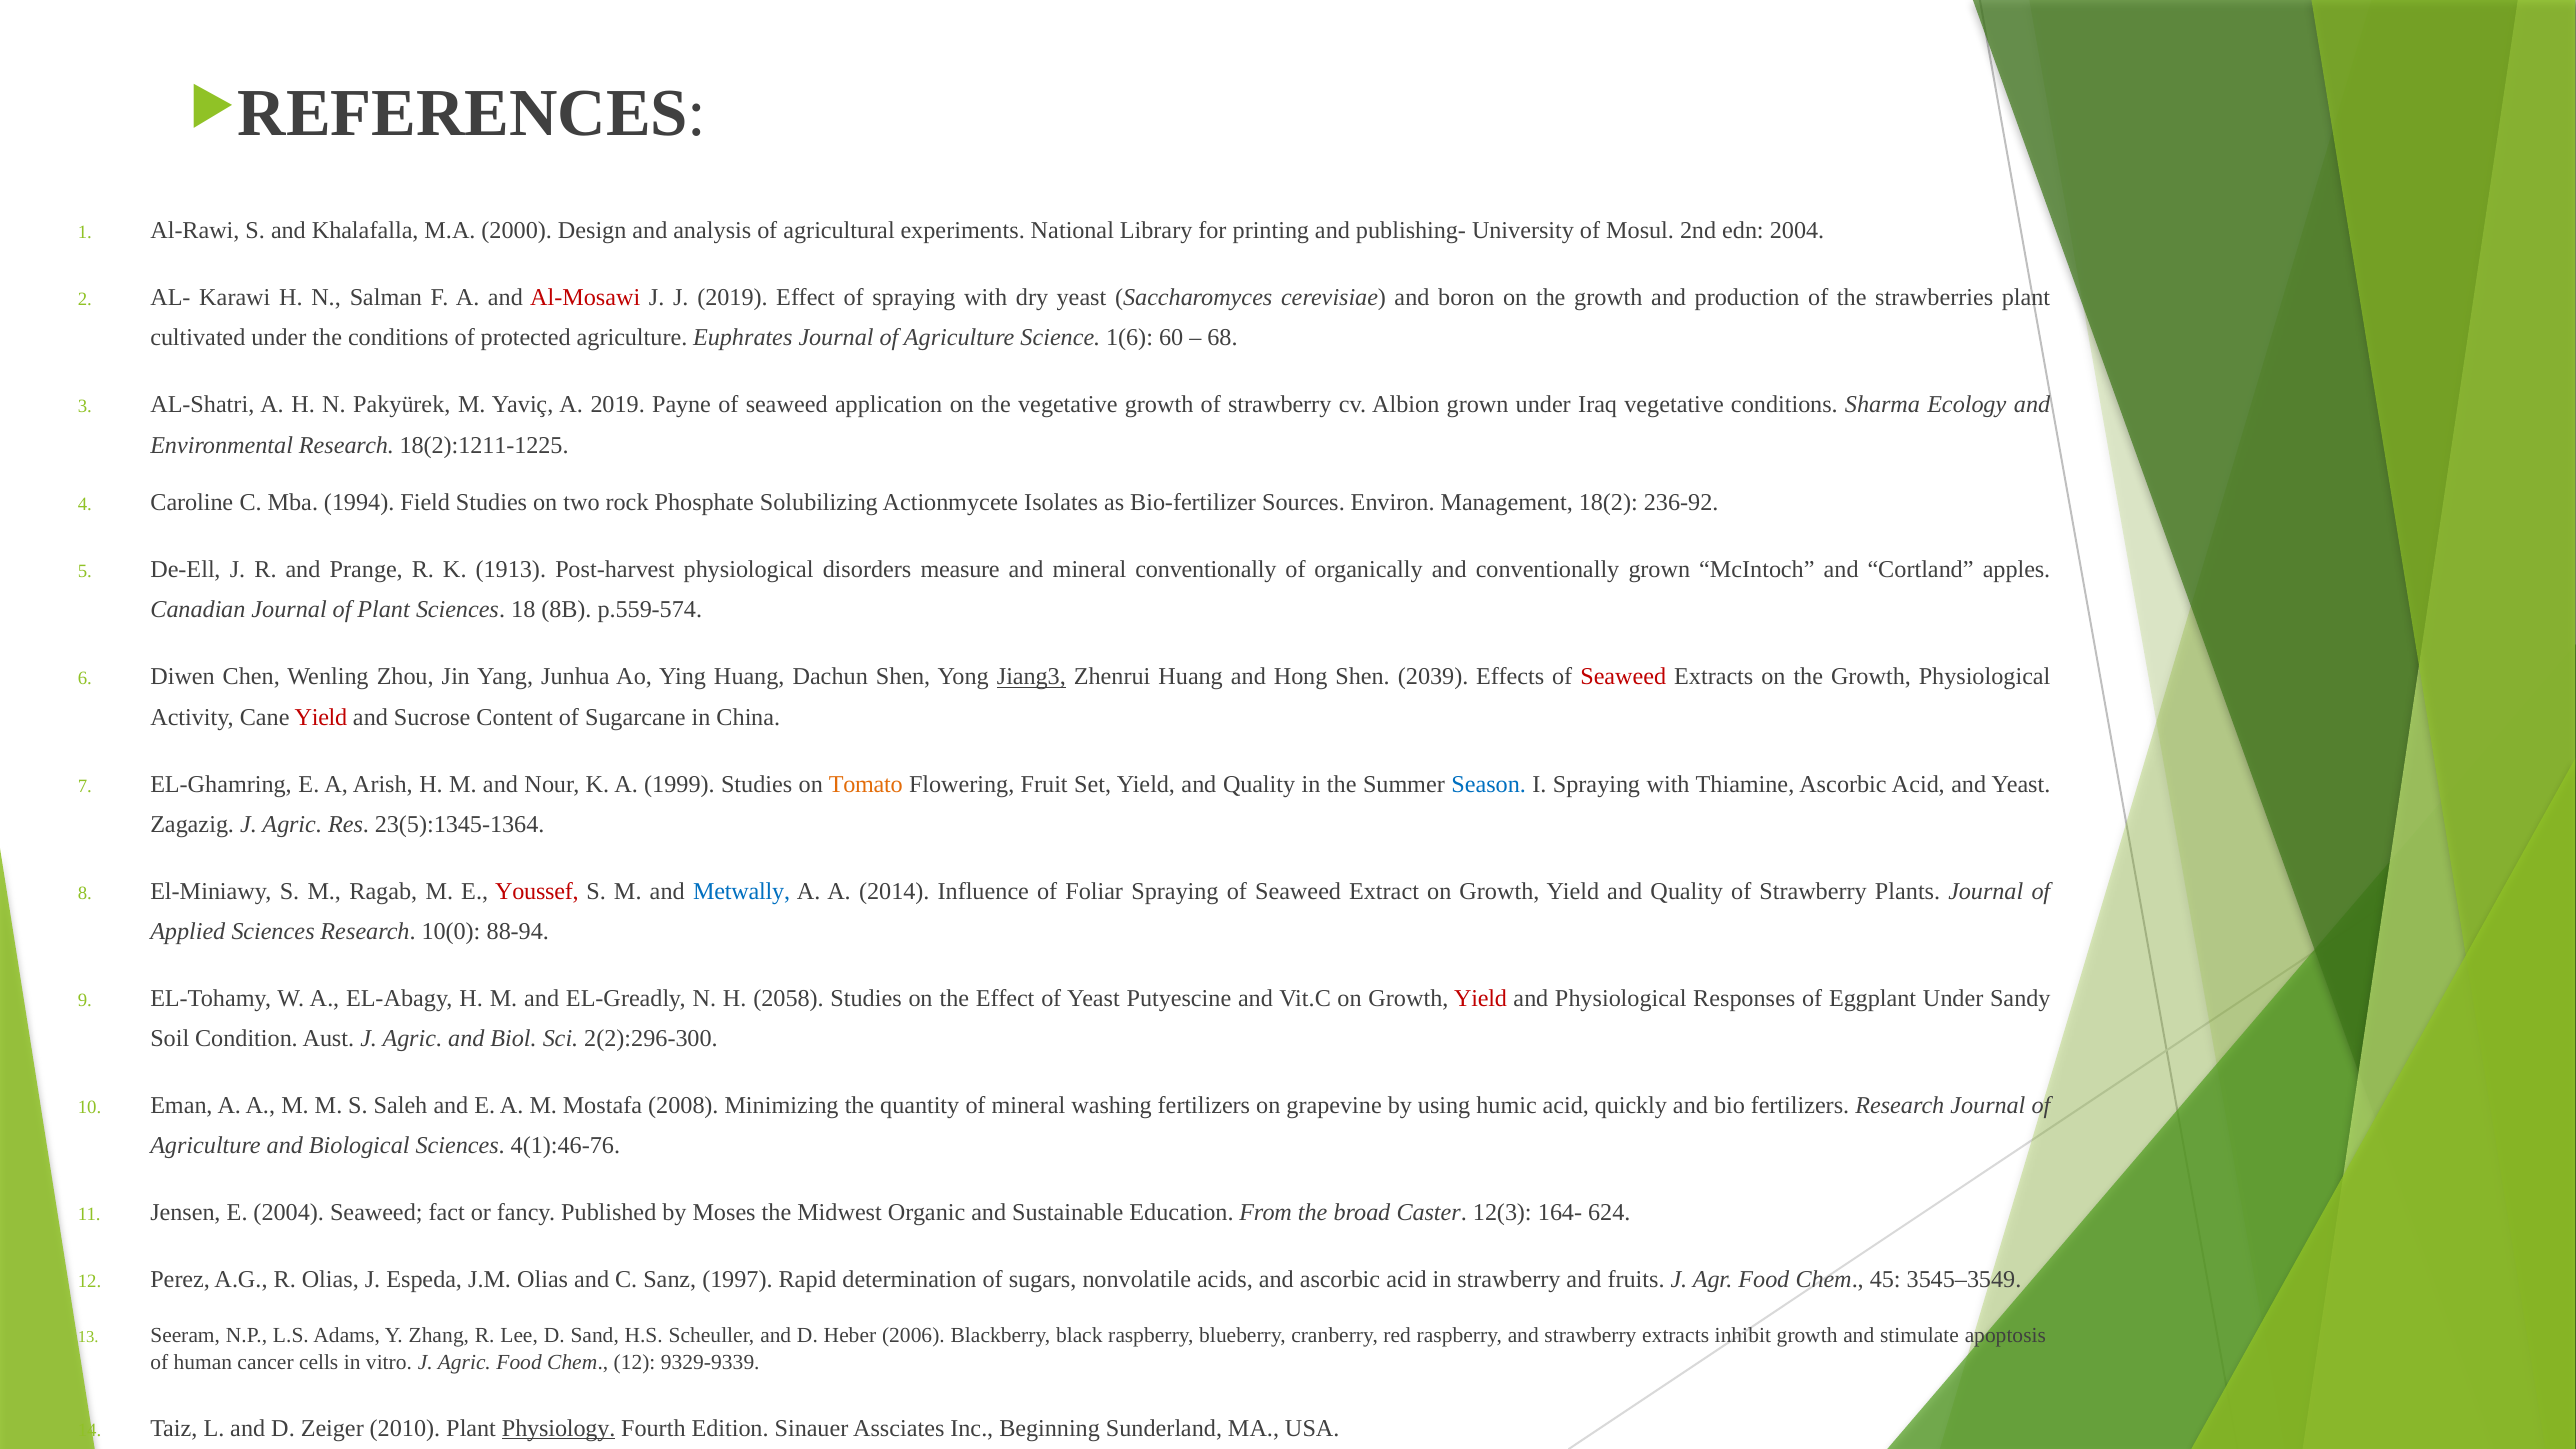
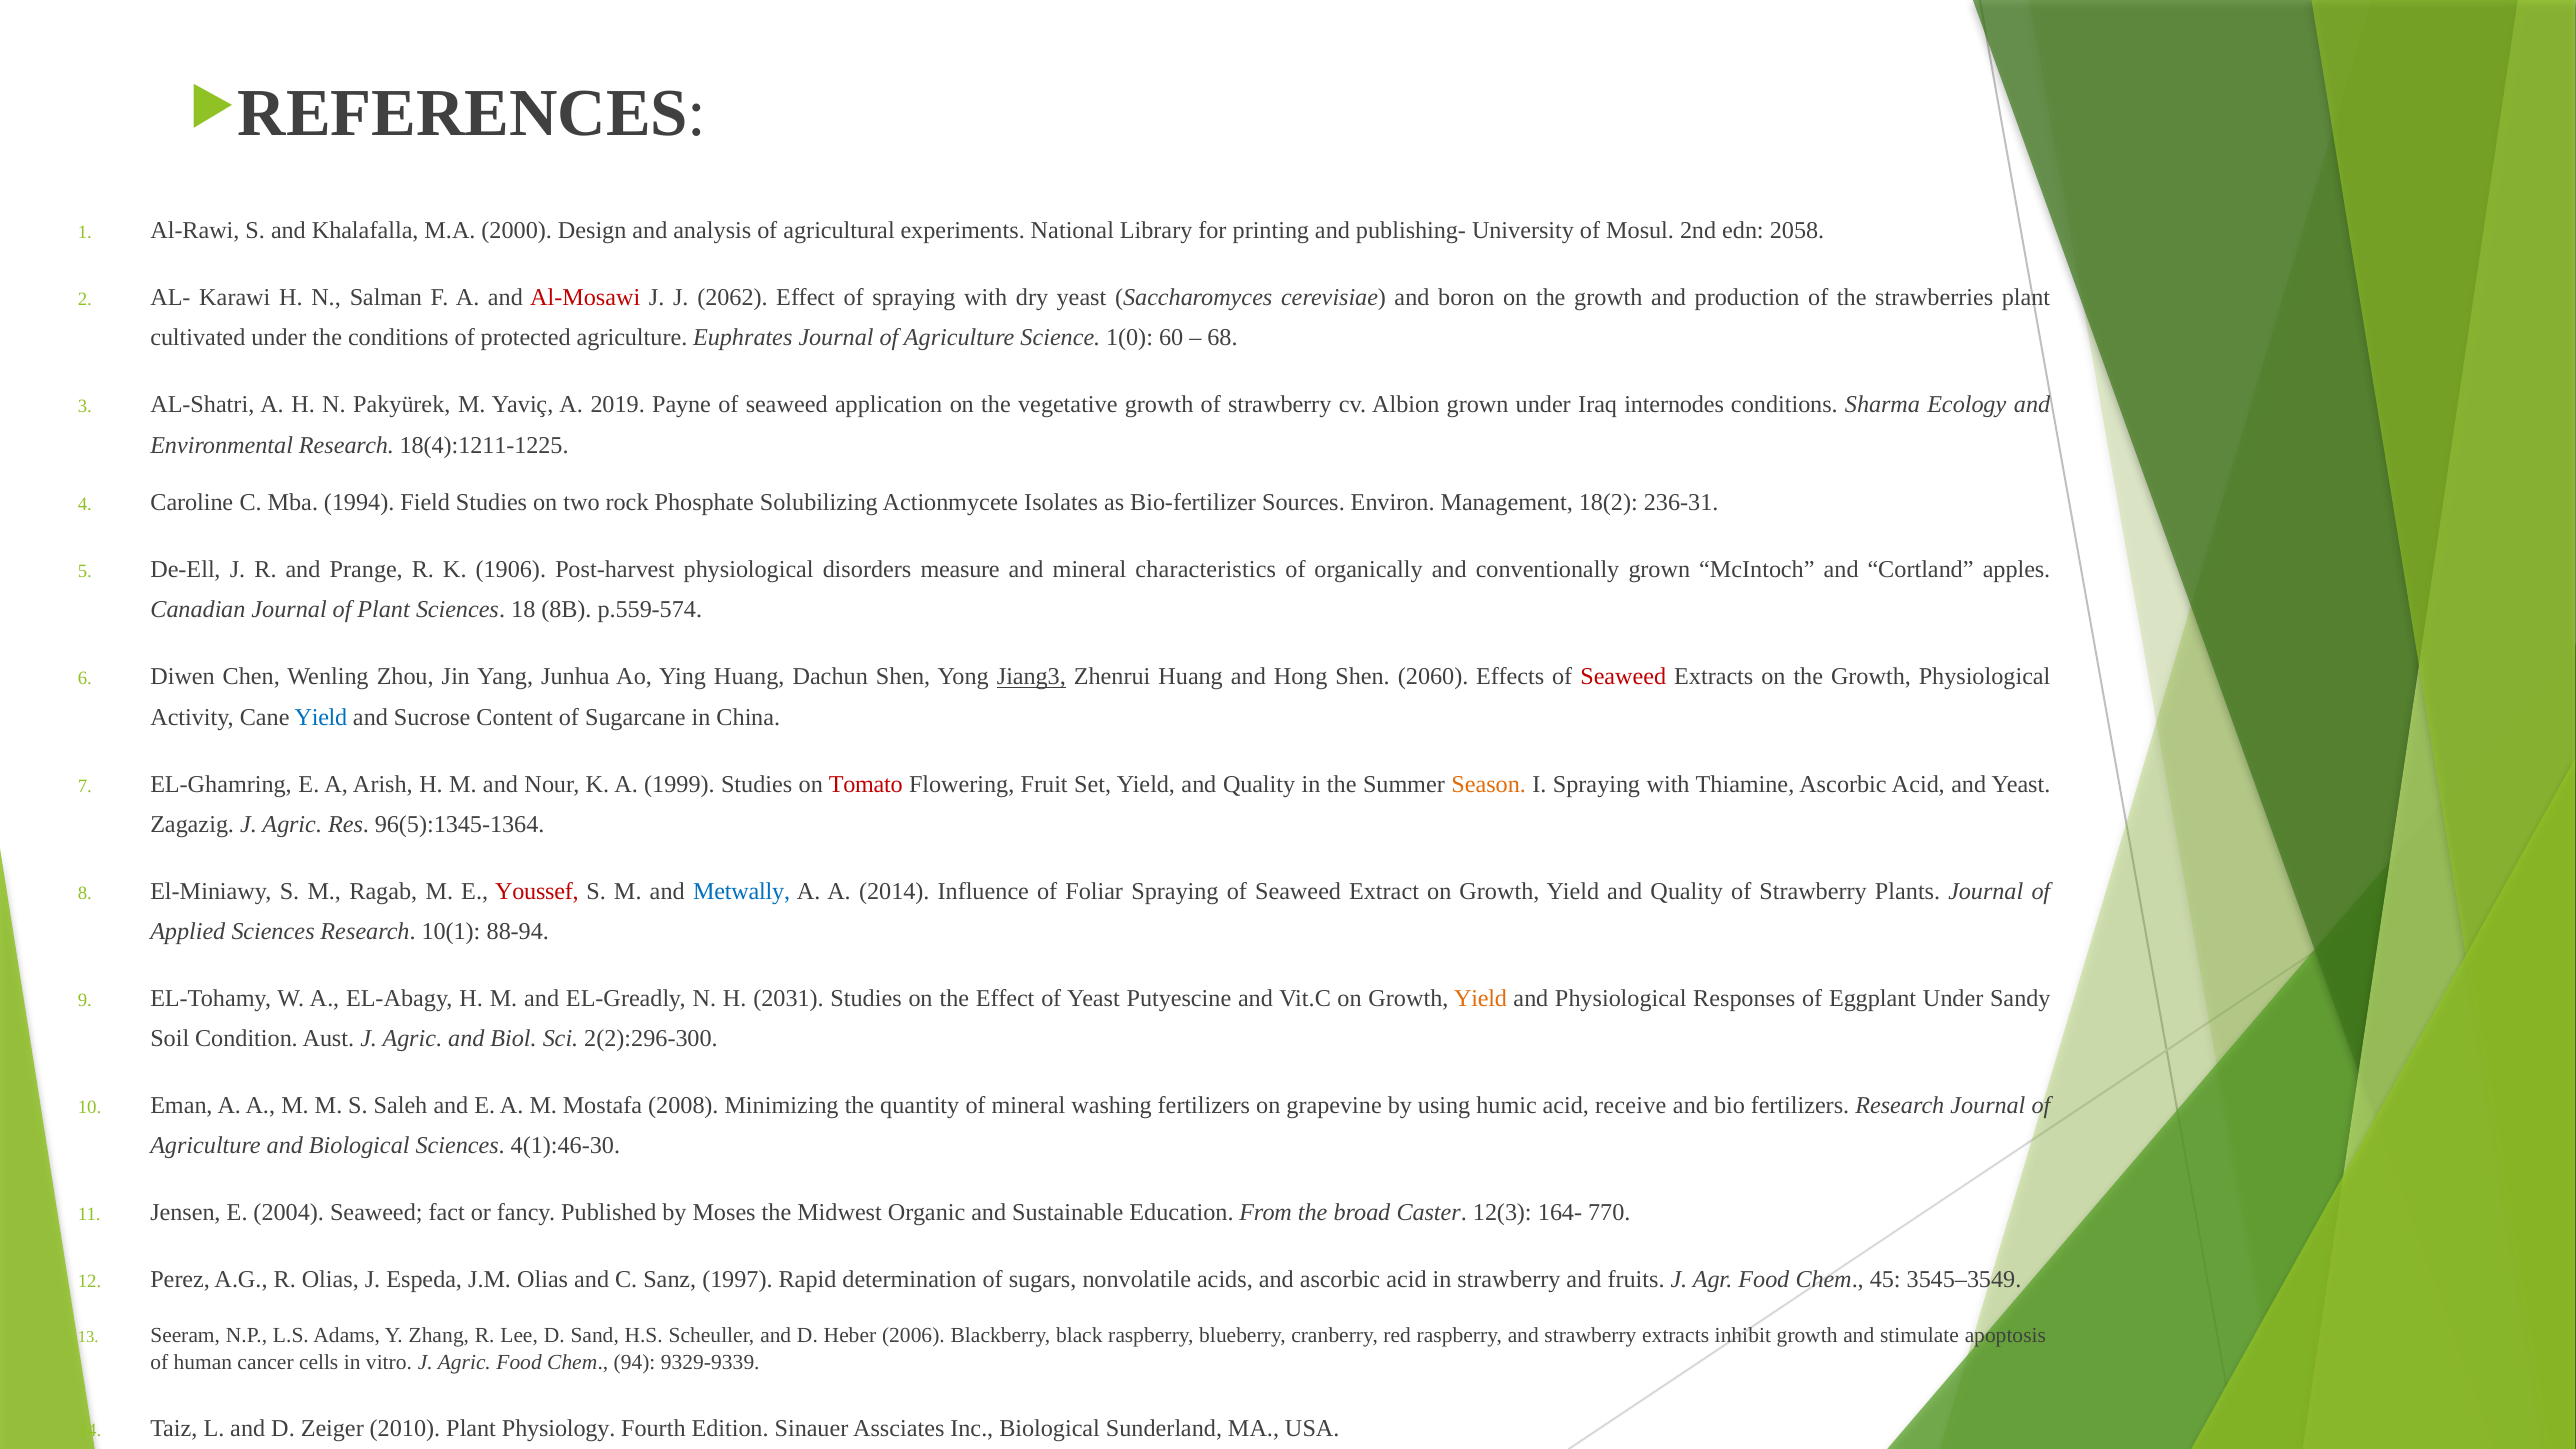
edn 2004: 2004 -> 2058
J 2019: 2019 -> 2062
1(6: 1(6 -> 1(0
Iraq vegetative: vegetative -> internodes
18(2):1211-1225: 18(2):1211-1225 -> 18(4):1211-1225
236-92: 236-92 -> 236-31
1913: 1913 -> 1906
mineral conventionally: conventionally -> characteristics
2039: 2039 -> 2060
Yield at (321, 717) colour: red -> blue
Tomato colour: orange -> red
Season colour: blue -> orange
23(5):1345-1364: 23(5):1345-1364 -> 96(5):1345-1364
10(0: 10(0 -> 10(1
2058: 2058 -> 2031
Yield at (1481, 998) colour: red -> orange
quickly: quickly -> receive
4(1):46-76: 4(1):46-76 -> 4(1):46-30
624: 624 -> 770
Chem 12: 12 -> 94
Physiology underline: present -> none
Inc Beginning: Beginning -> Biological
